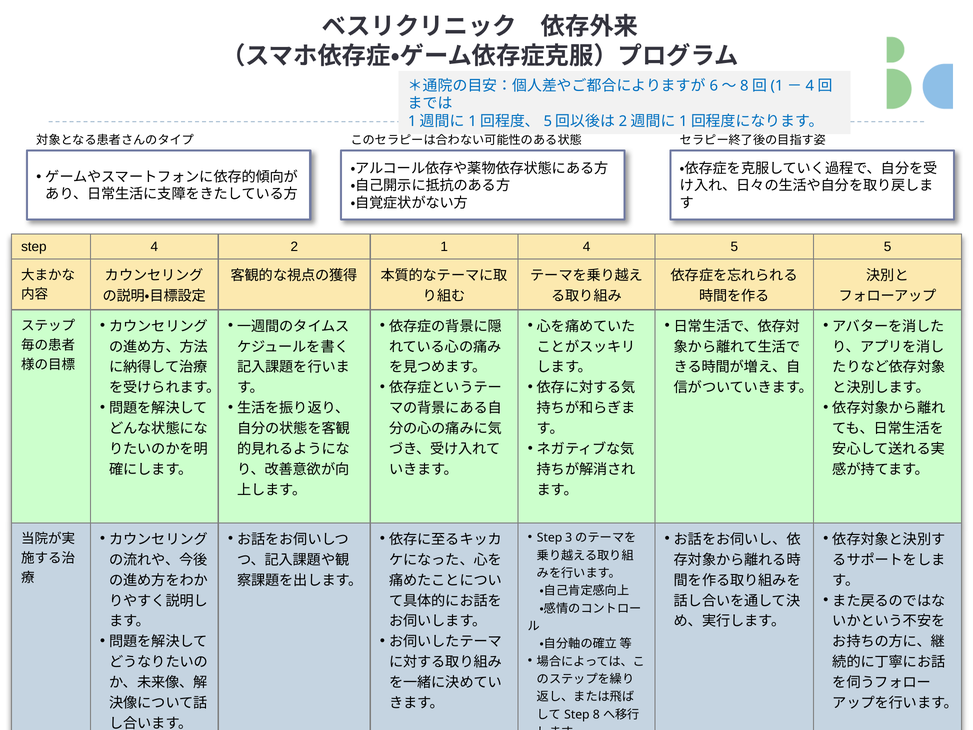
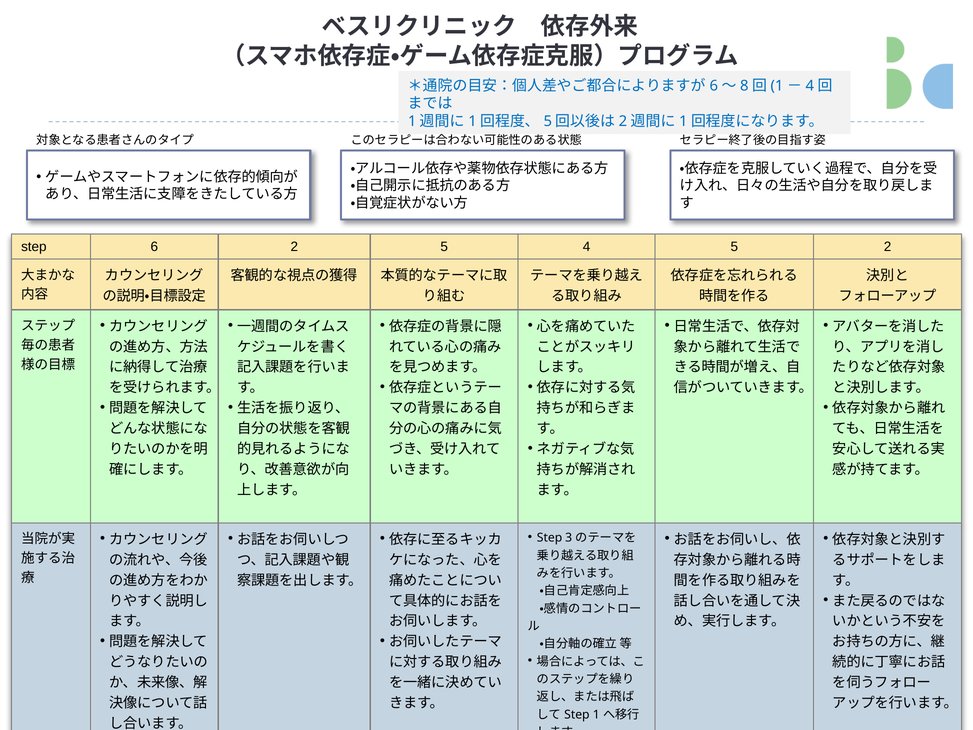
step 4: 4 -> 6
2 1: 1 -> 5
5 5: 5 -> 2
8: 8 -> 1
